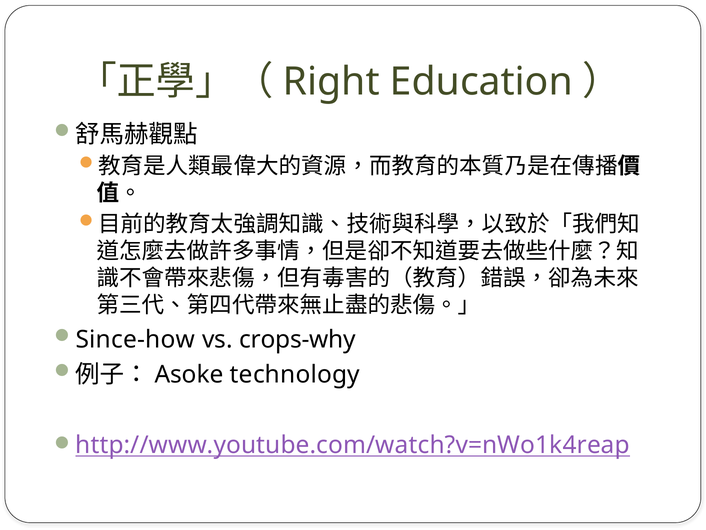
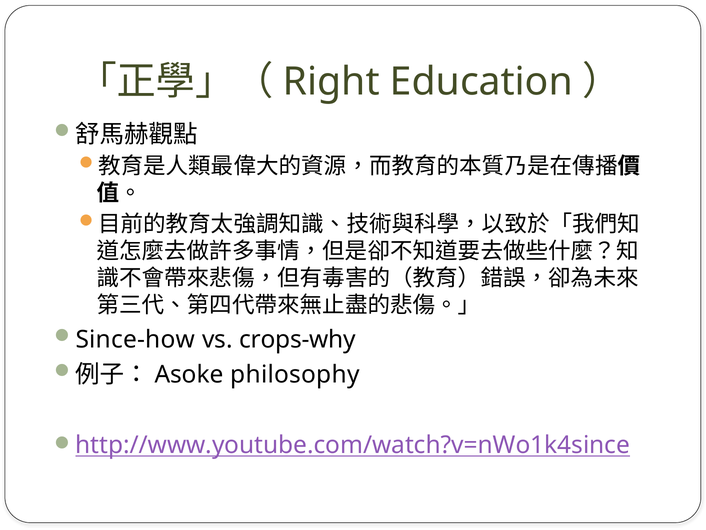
technology: technology -> philosophy
http://www.youtube.com/watch?v=nWo1k4reap: http://www.youtube.com/watch?v=nWo1k4reap -> http://www.youtube.com/watch?v=nWo1k4since
